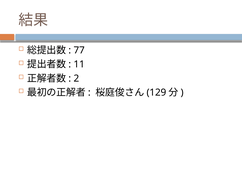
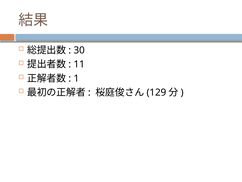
77: 77 -> 30
2: 2 -> 1
